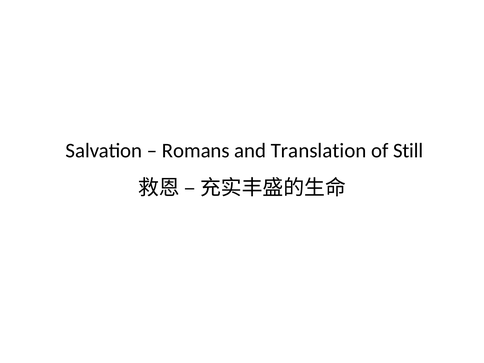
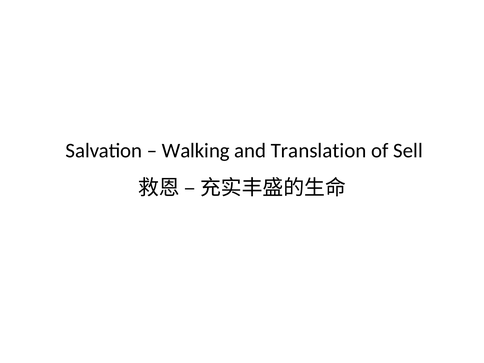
Romans: Romans -> Walking
Still: Still -> Sell
